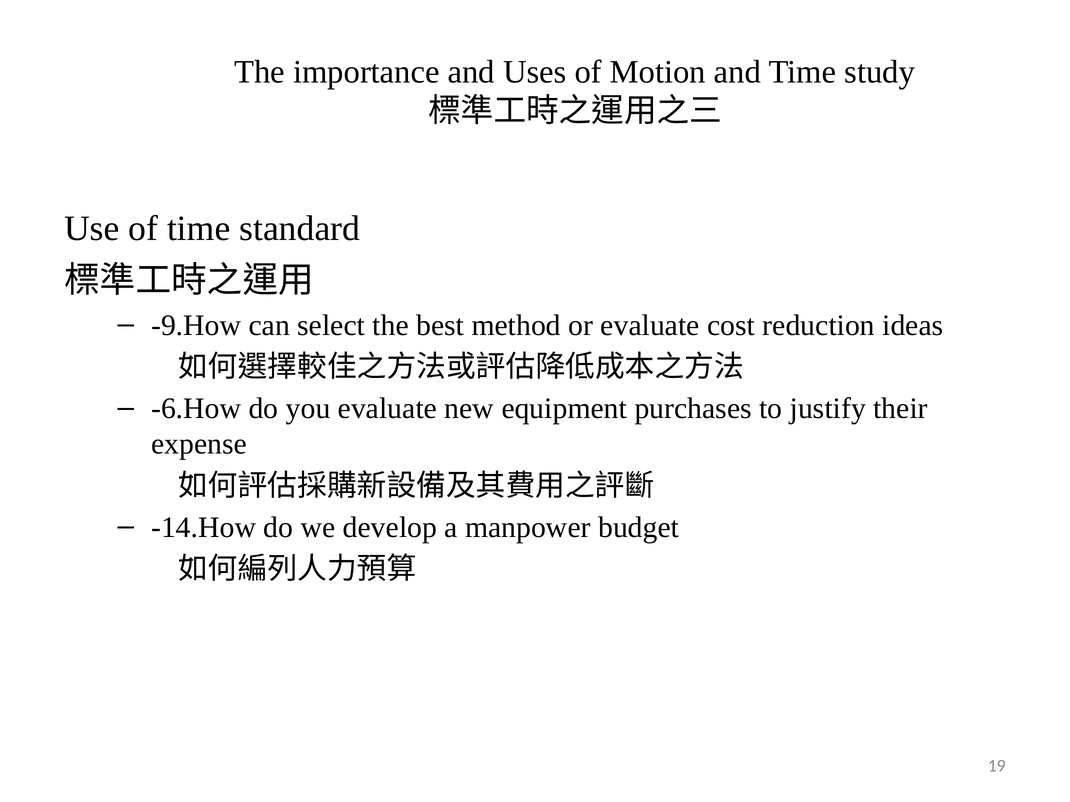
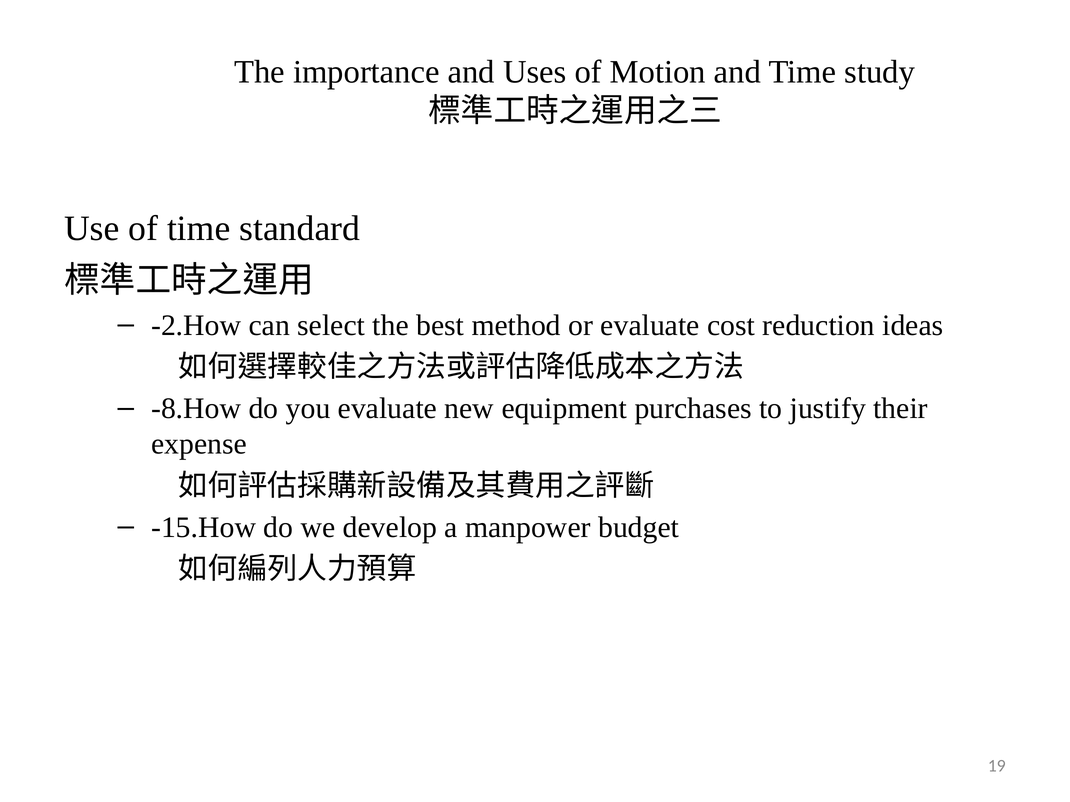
-9.How: -9.How -> -2.How
-6.How: -6.How -> -8.How
-14.How: -14.How -> -15.How
